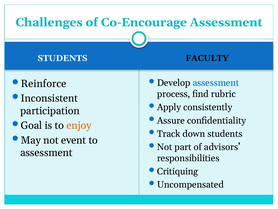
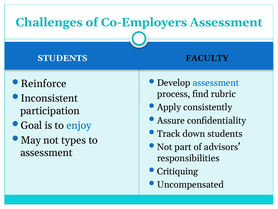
Co-Encourage: Co-Encourage -> Co-Employers
enjoy colour: orange -> blue
event: event -> types
